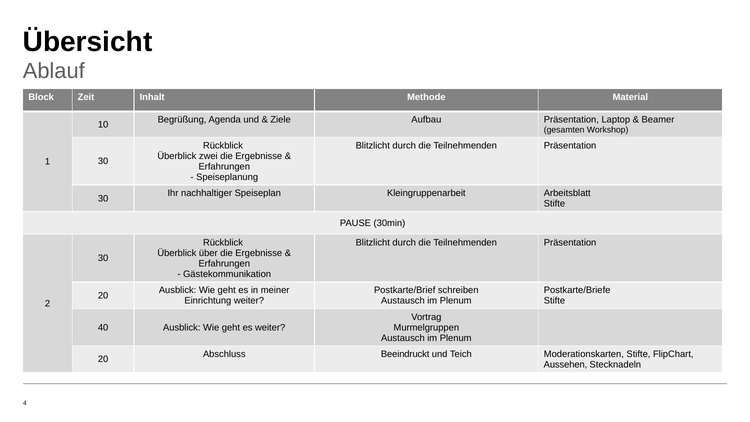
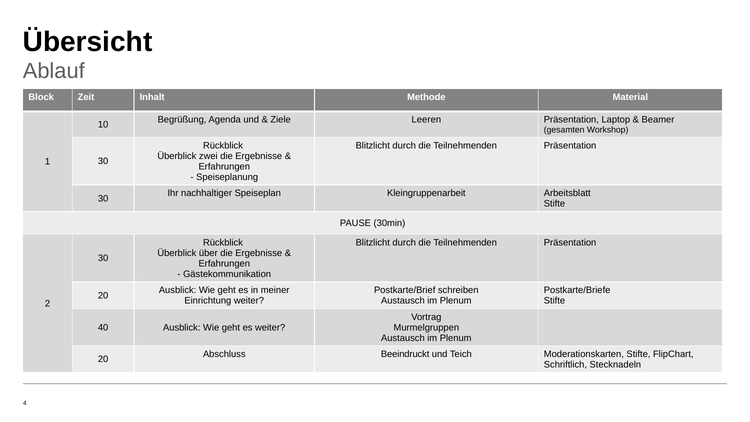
Aufbau: Aufbau -> Leeren
Aussehen: Aussehen -> Schriftlich
